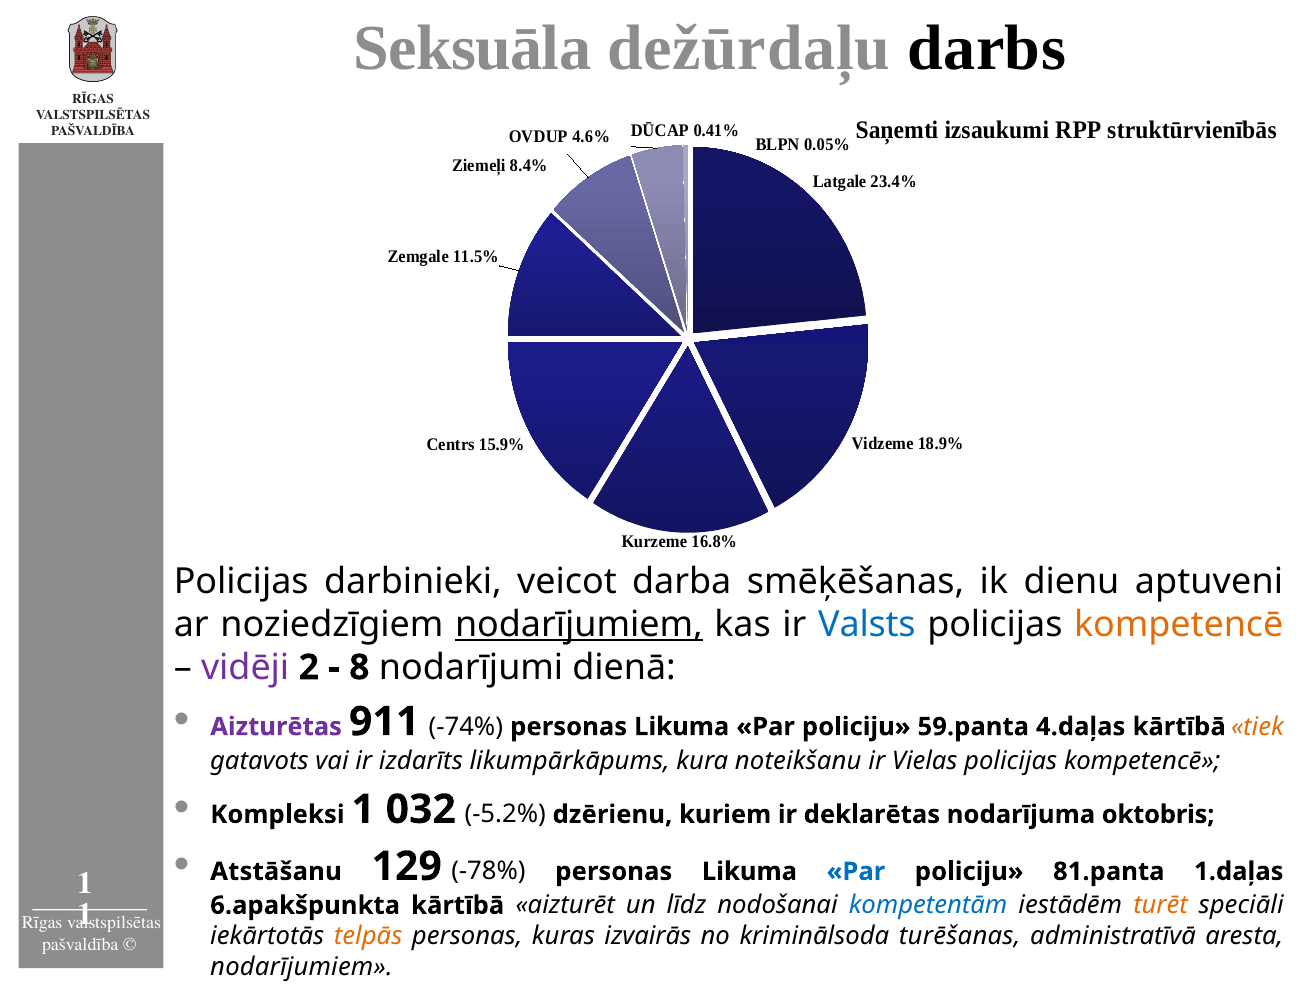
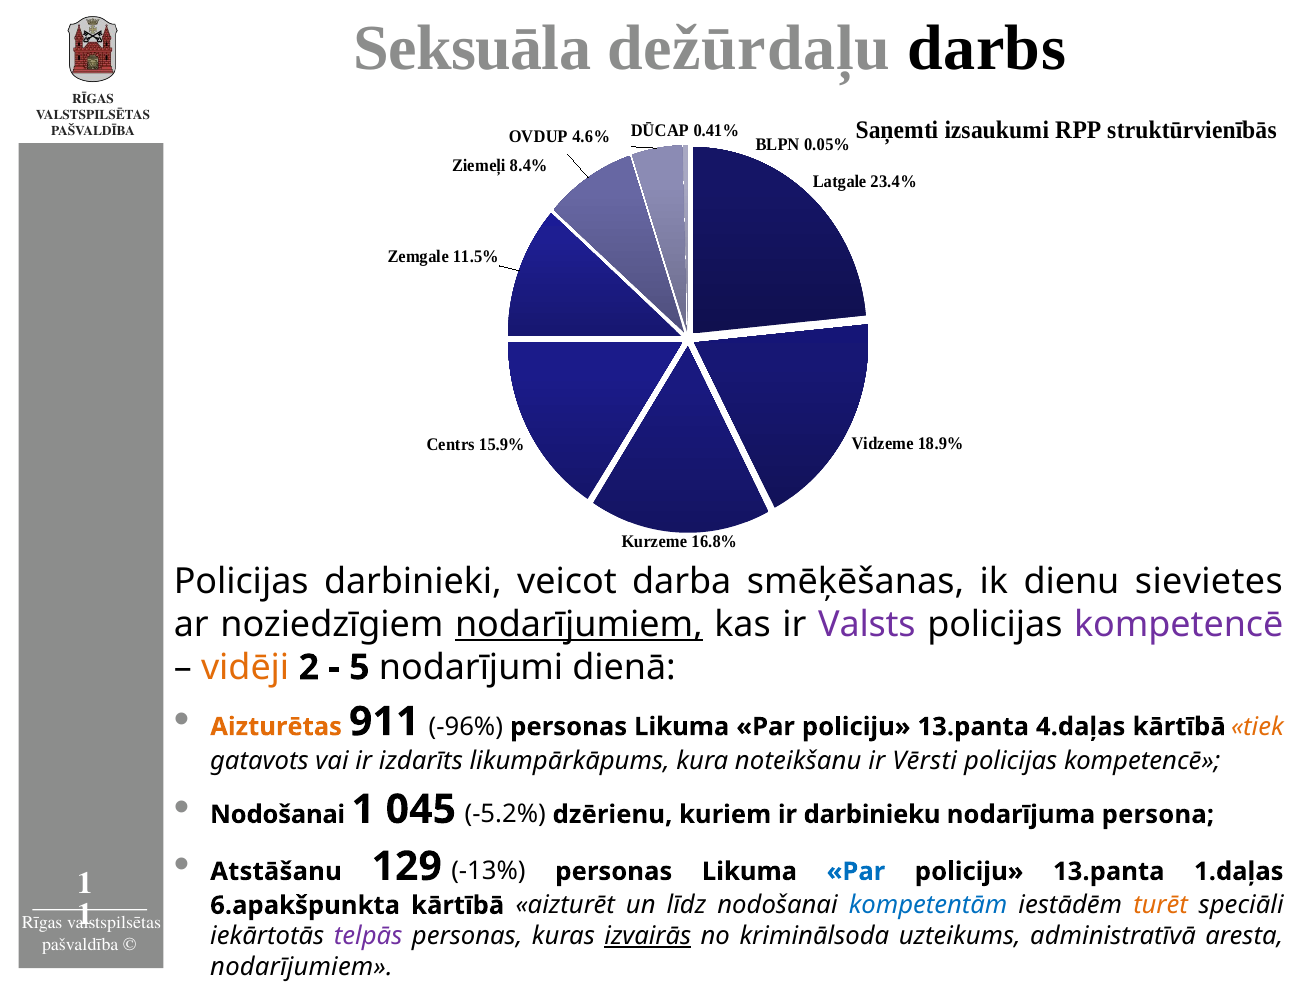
aptuveni: aptuveni -> sievietes
Valsts colour: blue -> purple
kompetencē at (1179, 624) colour: orange -> purple
vidēji colour: purple -> orange
8: 8 -> 5
Aizturētas colour: purple -> orange
-74%: -74% -> -96%
59.panta at (973, 727): 59.panta -> 13.panta
Vielas: Vielas -> Vērsti
Kompleksi at (277, 814): Kompleksi -> Nodošanai
032: 032 -> 045
deklarētas: deklarētas -> darbinieku
oktobris: oktobris -> persona
-78%: -78% -> -13%
81.panta at (1109, 871): 81.panta -> 13.panta
telpās colour: orange -> purple
izvairās underline: none -> present
turēšanas: turēšanas -> uzteikums
